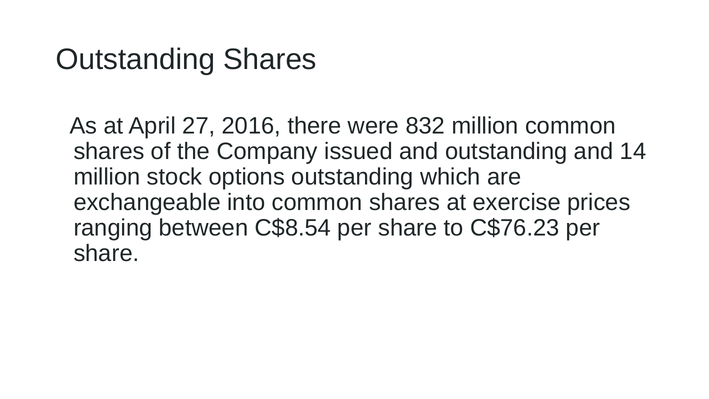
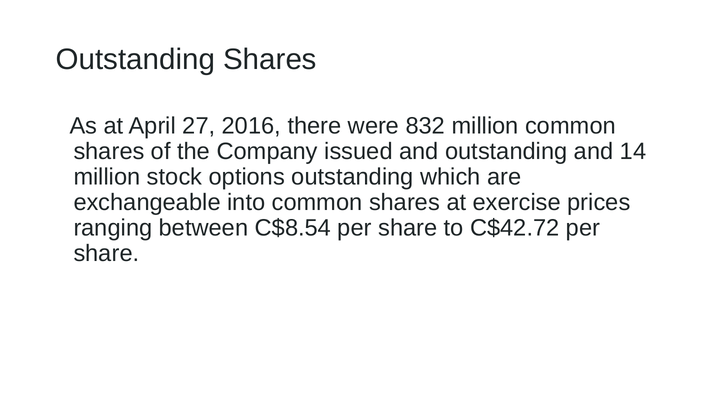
C$76.23: C$76.23 -> C$42.72
